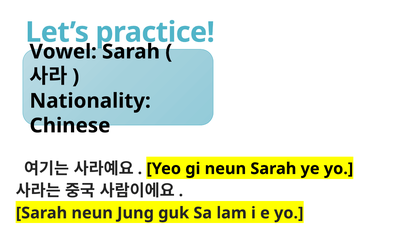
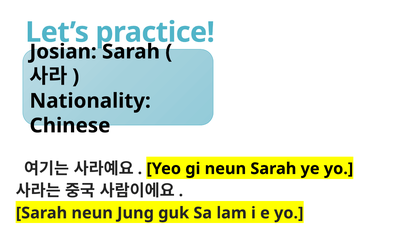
Vowel: Vowel -> Josian
